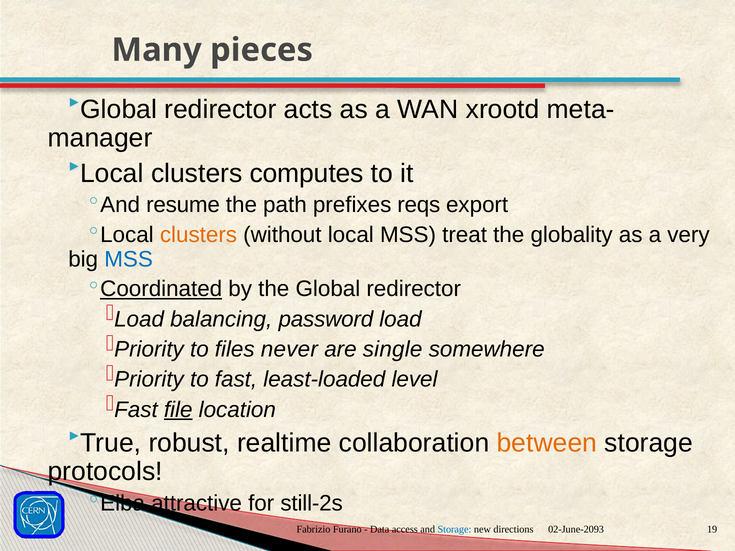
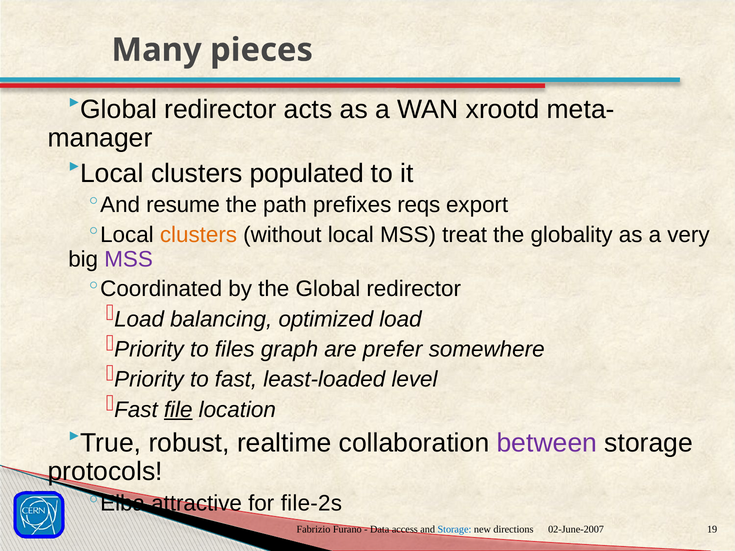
computes: computes -> populated
MSS at (129, 259) colour: blue -> purple
Coordinated underline: present -> none
password: password -> optimized
never: never -> graph
single: single -> prefer
between colour: orange -> purple
still-2s: still-2s -> file-2s
02-June-2093: 02-June-2093 -> 02-June-2007
